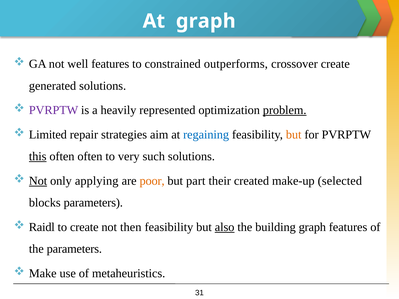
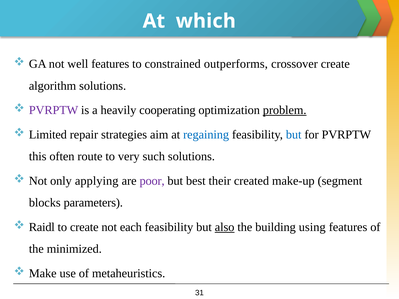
At graph: graph -> which
generated: generated -> algorithm
represented: represented -> cooperating
but at (294, 135) colour: orange -> blue
this underline: present -> none
often often: often -> route
Not at (38, 181) underline: present -> none
poor colour: orange -> purple
part: part -> best
selected: selected -> segment
then: then -> each
building graph: graph -> using
the parameters: parameters -> minimized
